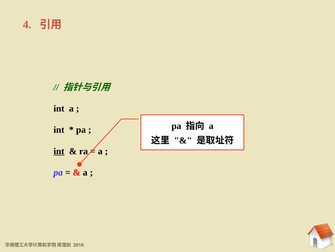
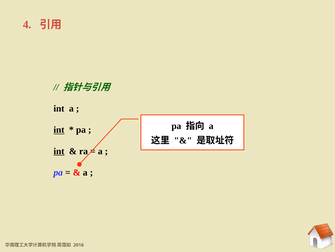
int at (59, 130) underline: none -> present
